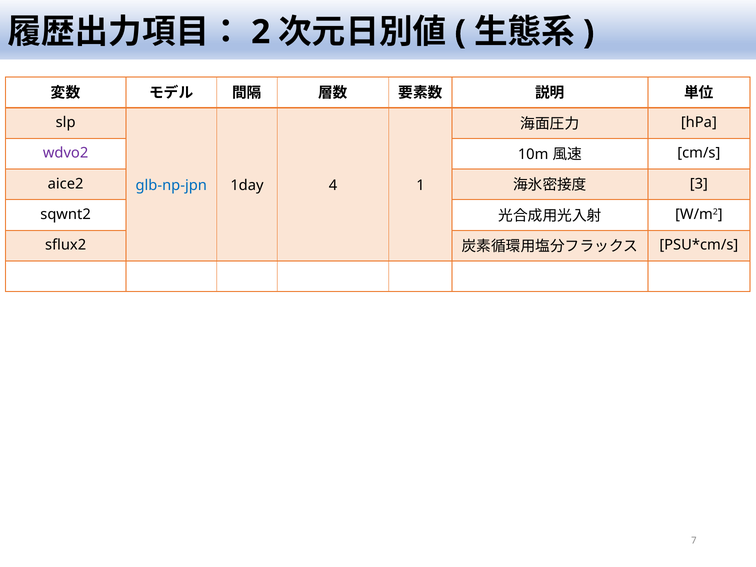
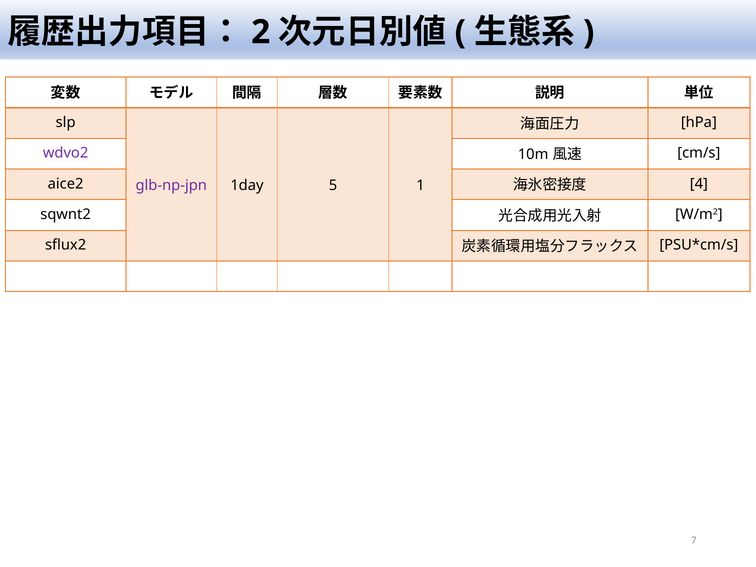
3: 3 -> 4
glb-np-jpn colour: blue -> purple
4: 4 -> 5
